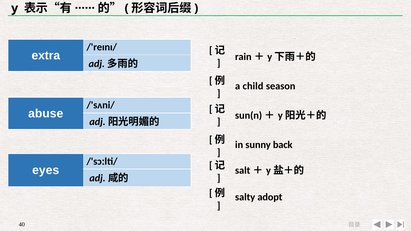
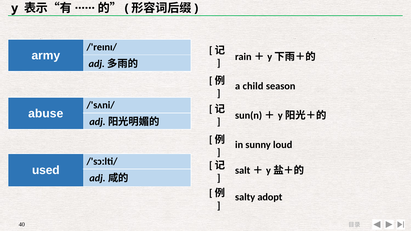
extra: extra -> army
back: back -> loud
eyes: eyes -> used
